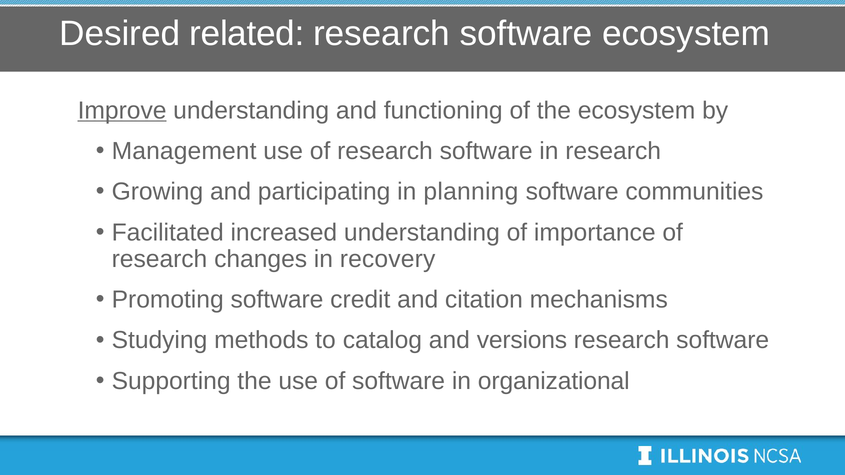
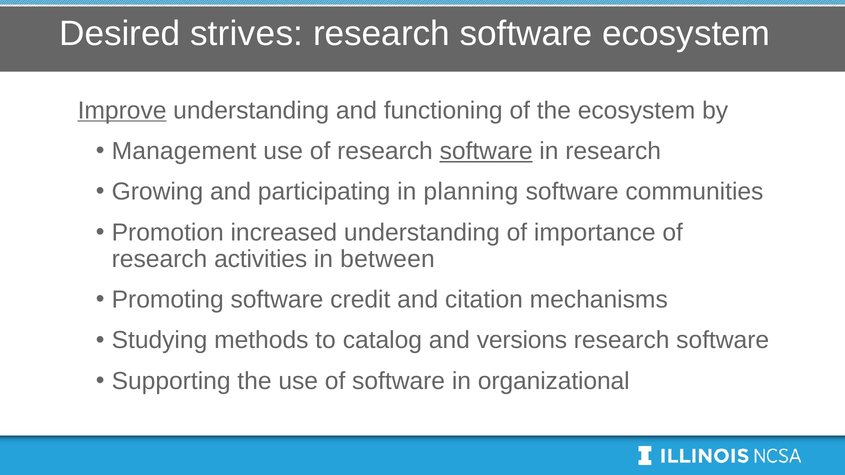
related: related -> strives
software at (486, 151) underline: none -> present
Facilitated: Facilitated -> Promotion
changes: changes -> activities
recovery: recovery -> between
